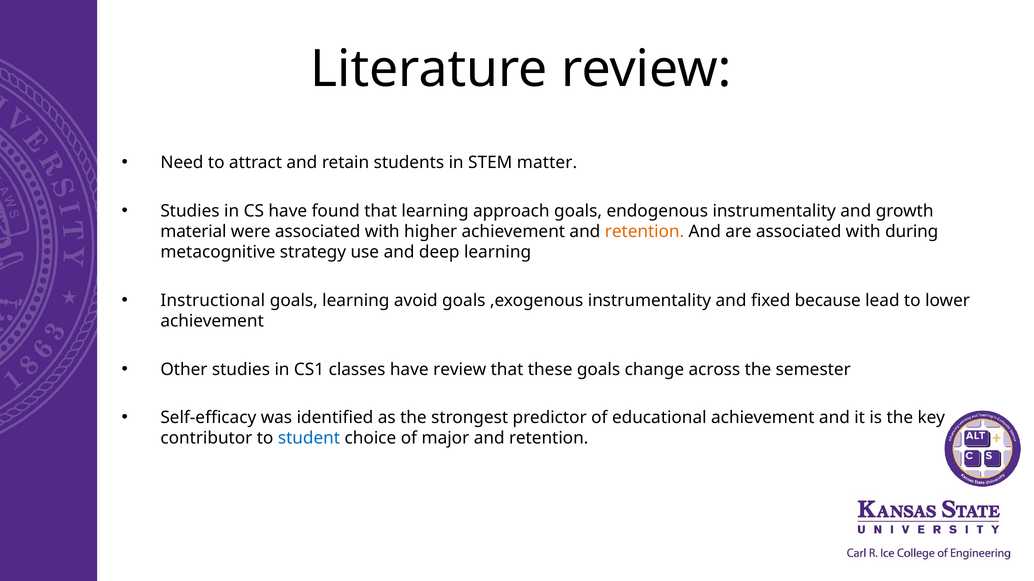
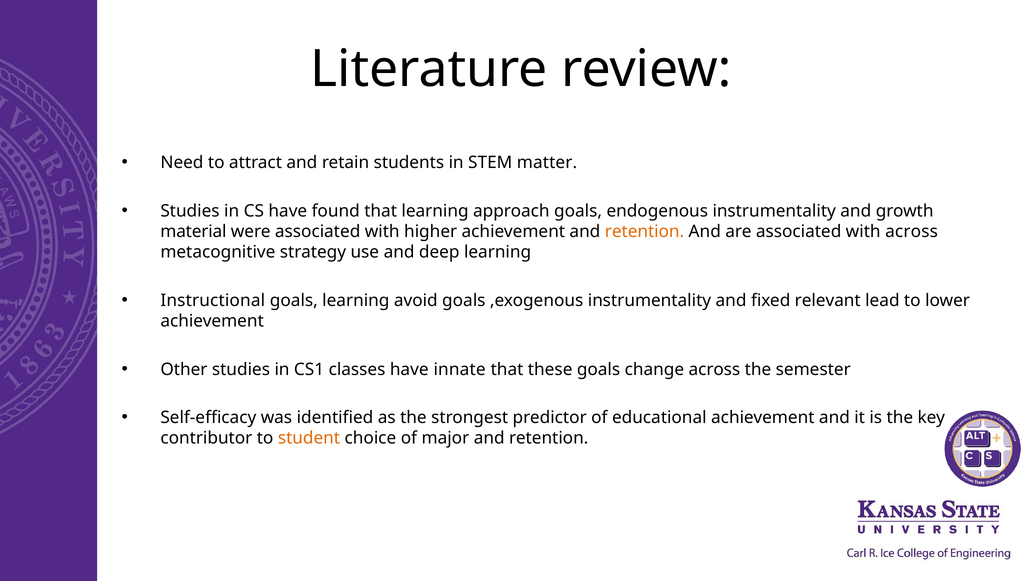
with during: during -> across
because: because -> relevant
have review: review -> innate
student colour: blue -> orange
